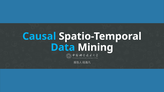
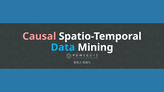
Causal colour: light blue -> pink
